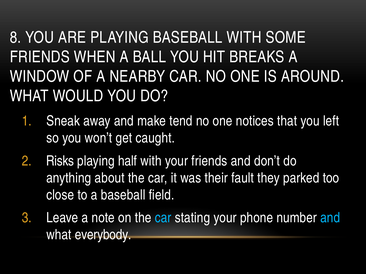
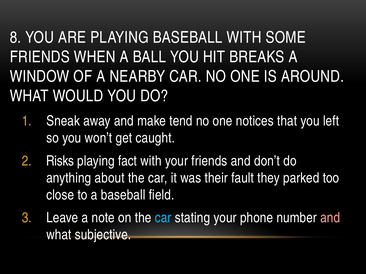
half: half -> fact
and at (330, 218) colour: light blue -> pink
everybody: everybody -> subjective
